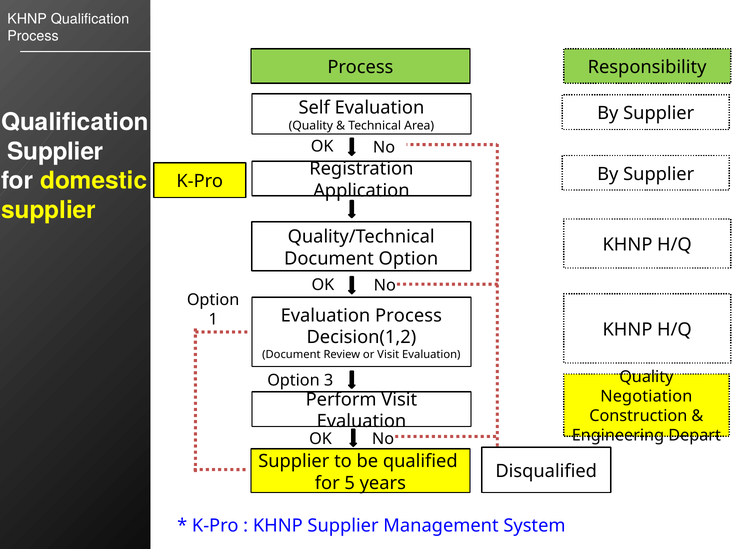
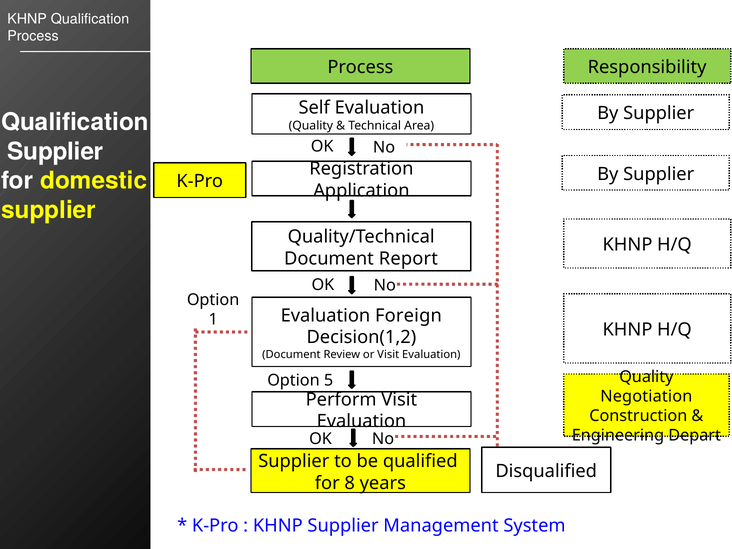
Document Option: Option -> Report
Evaluation Process: Process -> Foreign
3: 3 -> 5
5: 5 -> 8
